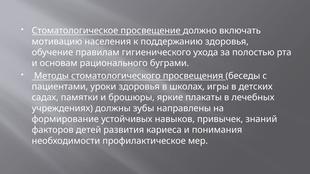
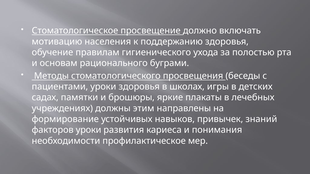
зубы: зубы -> этим
факторов детей: детей -> уроки
